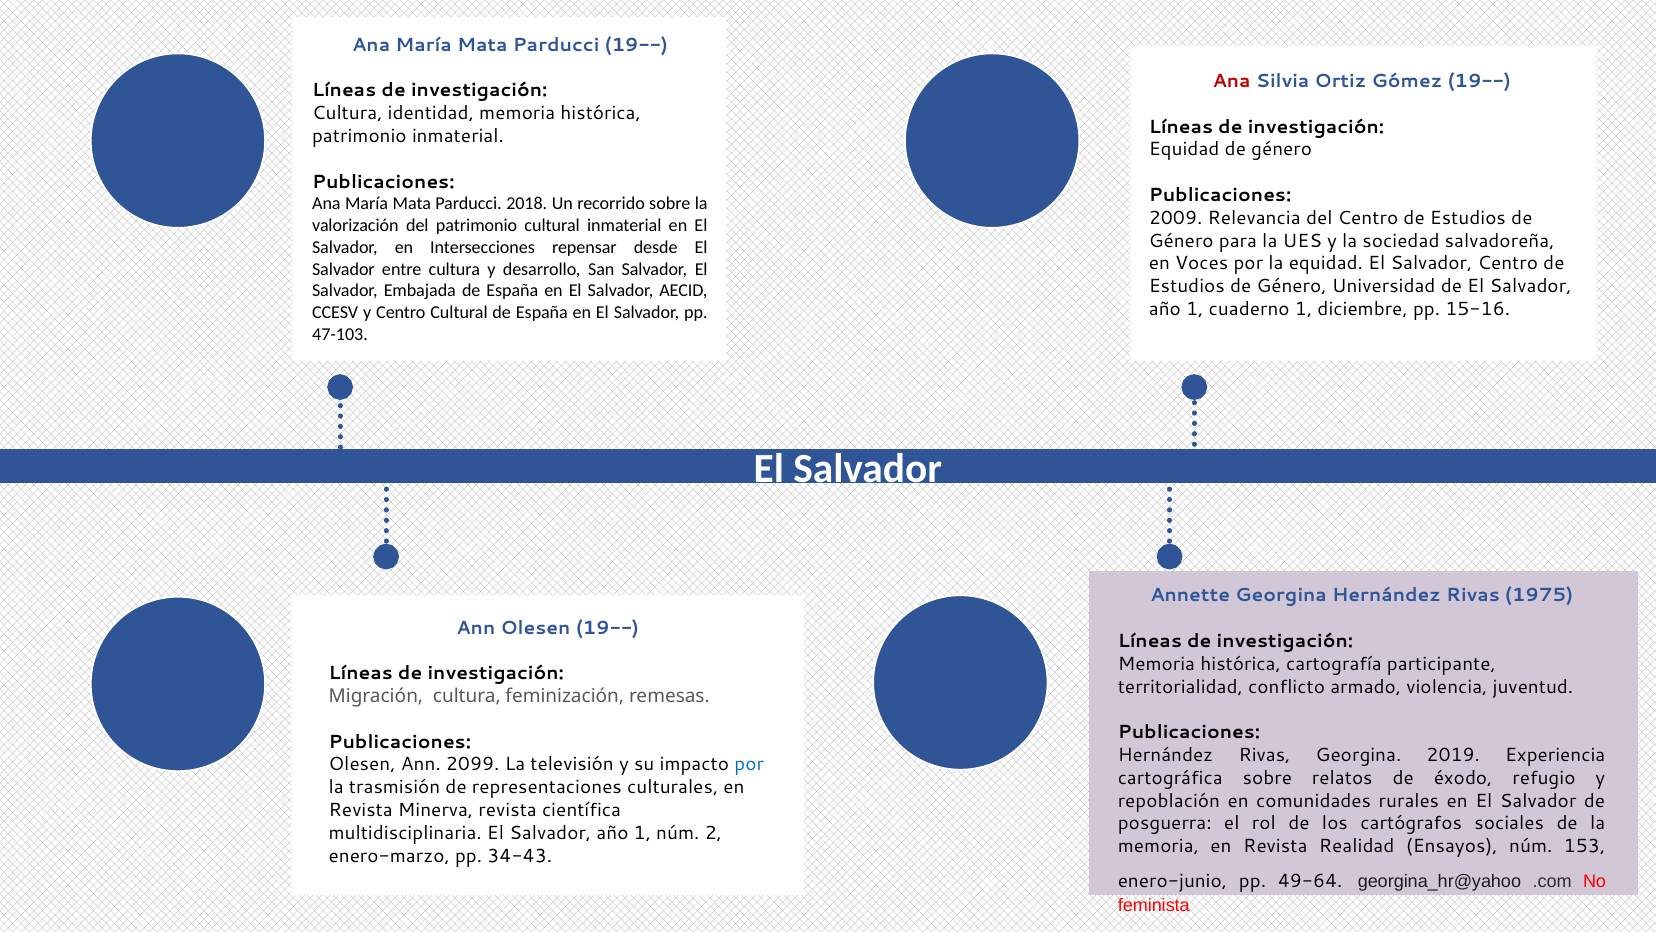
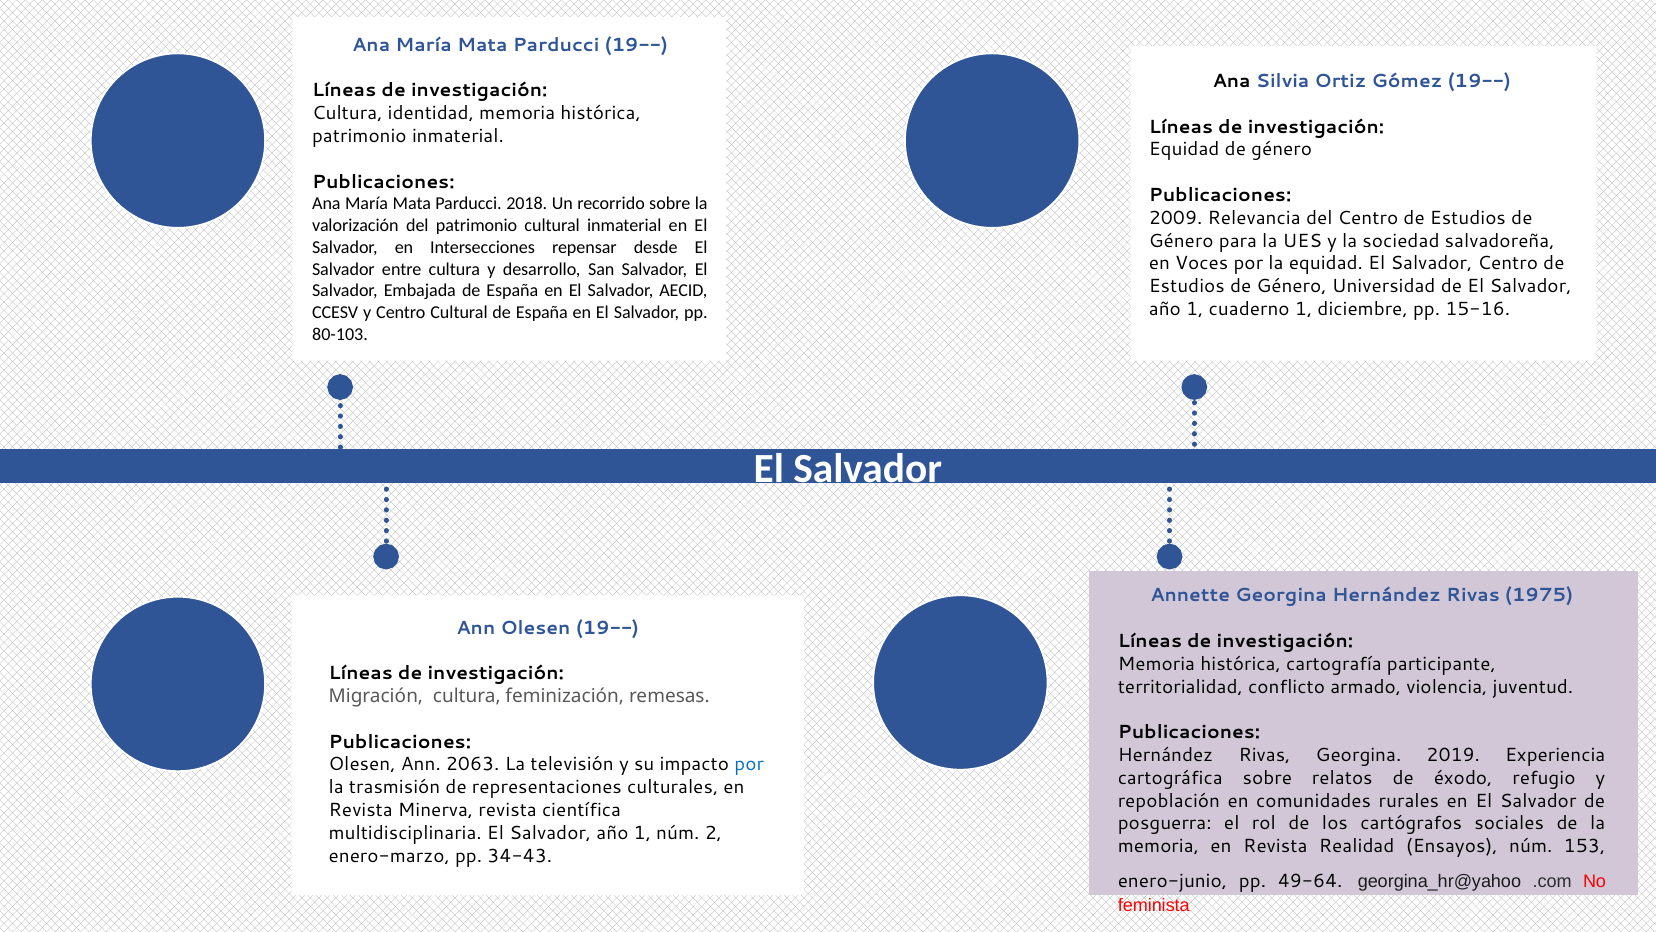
Ana at (1232, 81) colour: red -> black
47-103: 47-103 -> 80-103
2099: 2099 -> 2063
